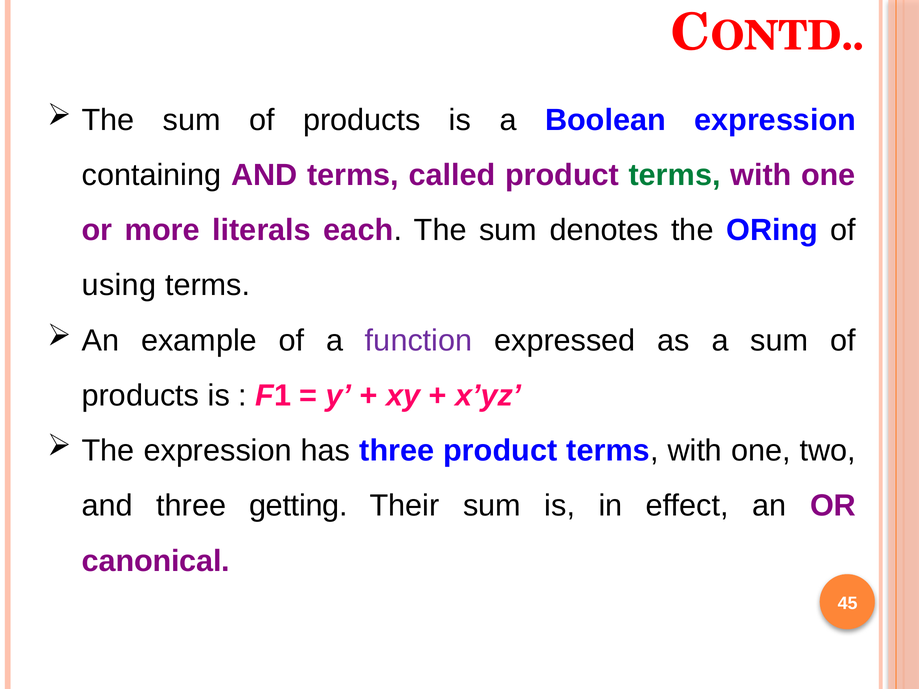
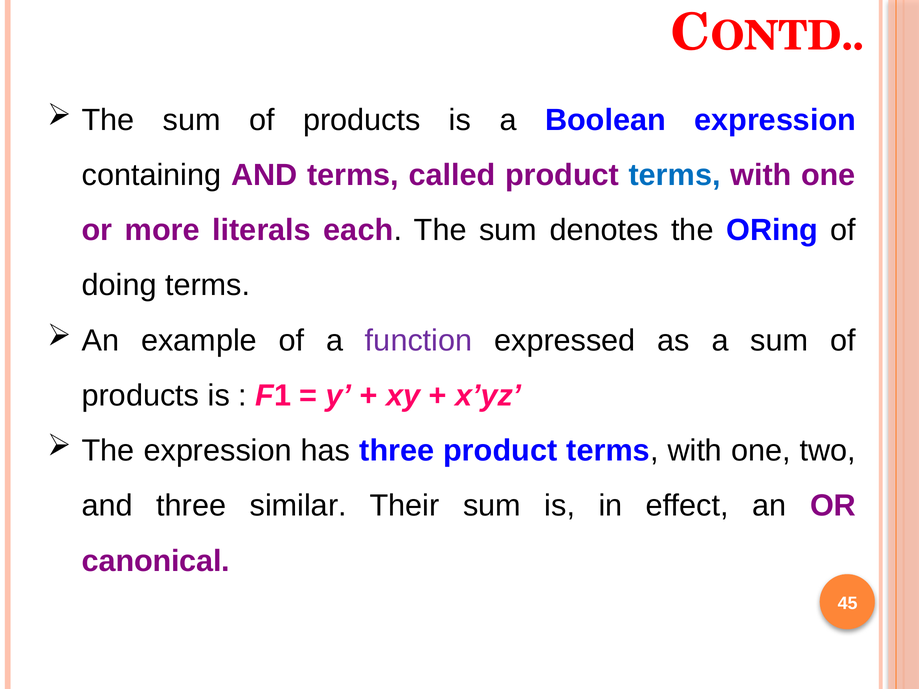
terms at (675, 175) colour: green -> blue
using: using -> doing
getting: getting -> similar
